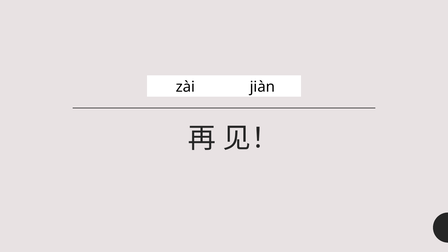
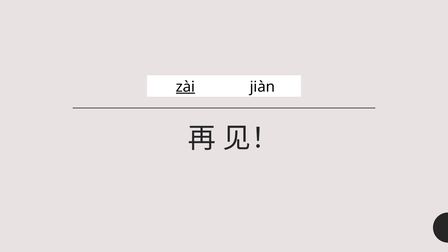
zài underline: none -> present
